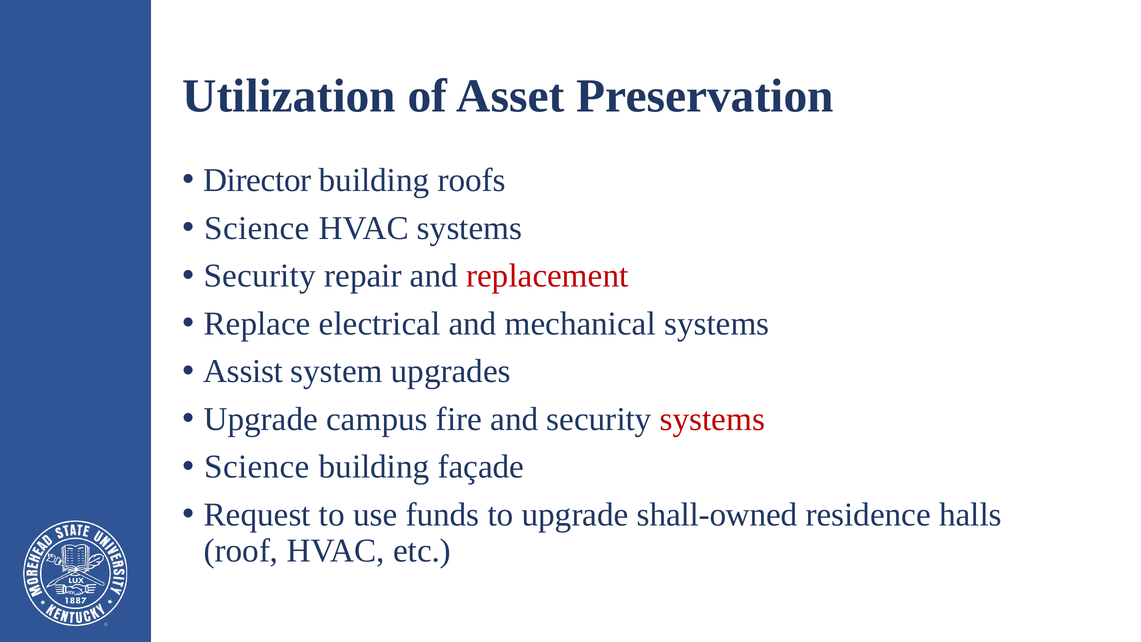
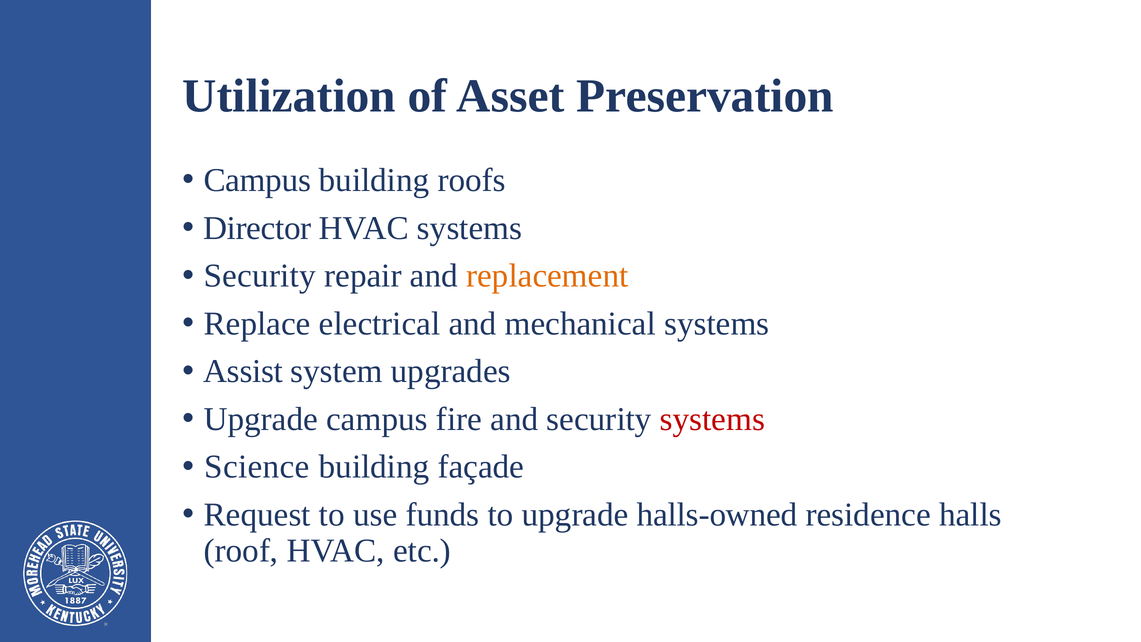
Director at (257, 180): Director -> Campus
Science at (257, 228): Science -> Director
replacement colour: red -> orange
shall-owned: shall-owned -> halls-owned
